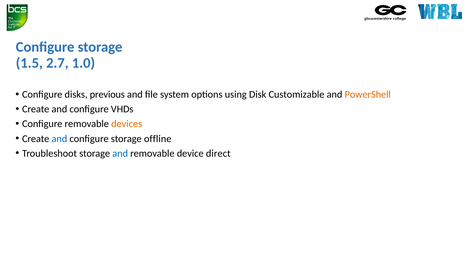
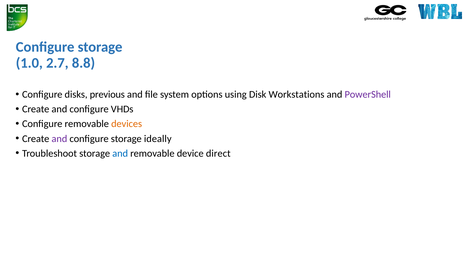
1.5: 1.5 -> 1.0
1.0: 1.0 -> 8.8
Customizable: Customizable -> Workstations
PowerShell colour: orange -> purple
and at (59, 139) colour: blue -> purple
offline: offline -> ideally
